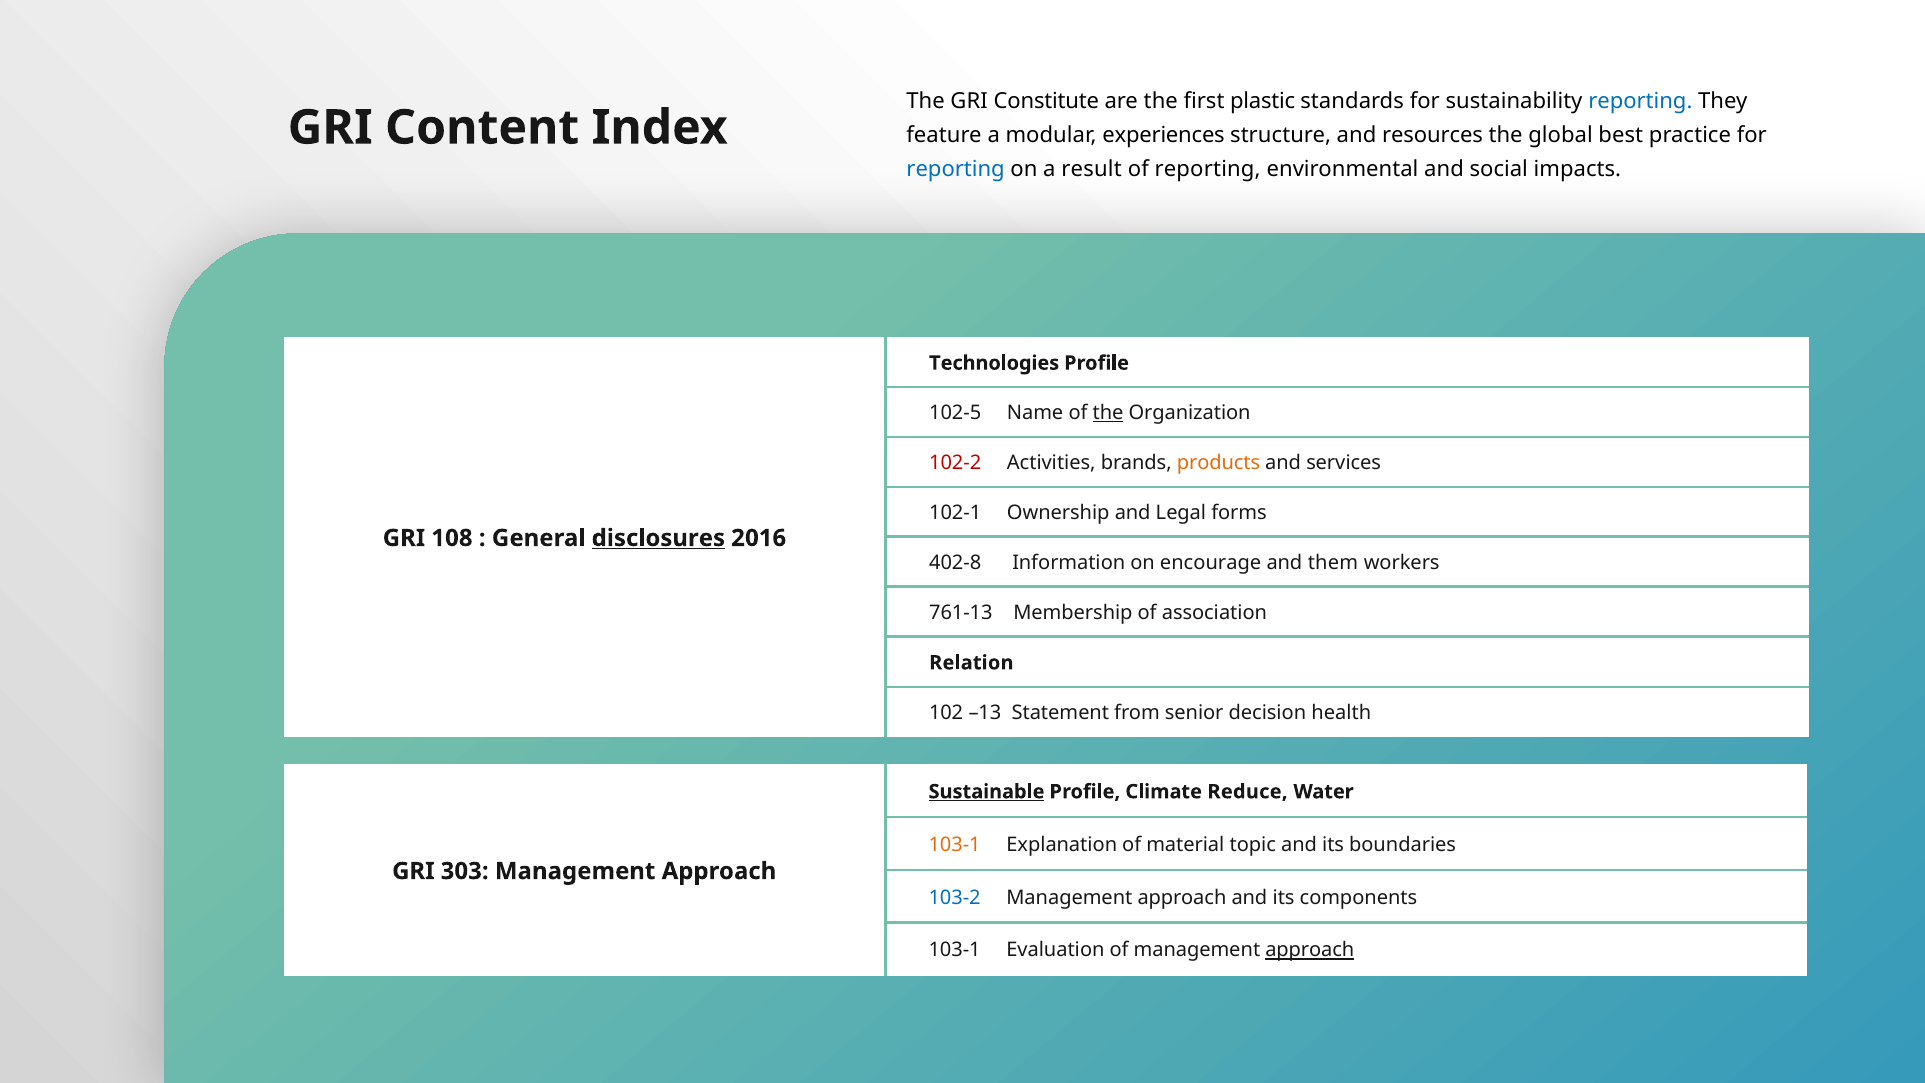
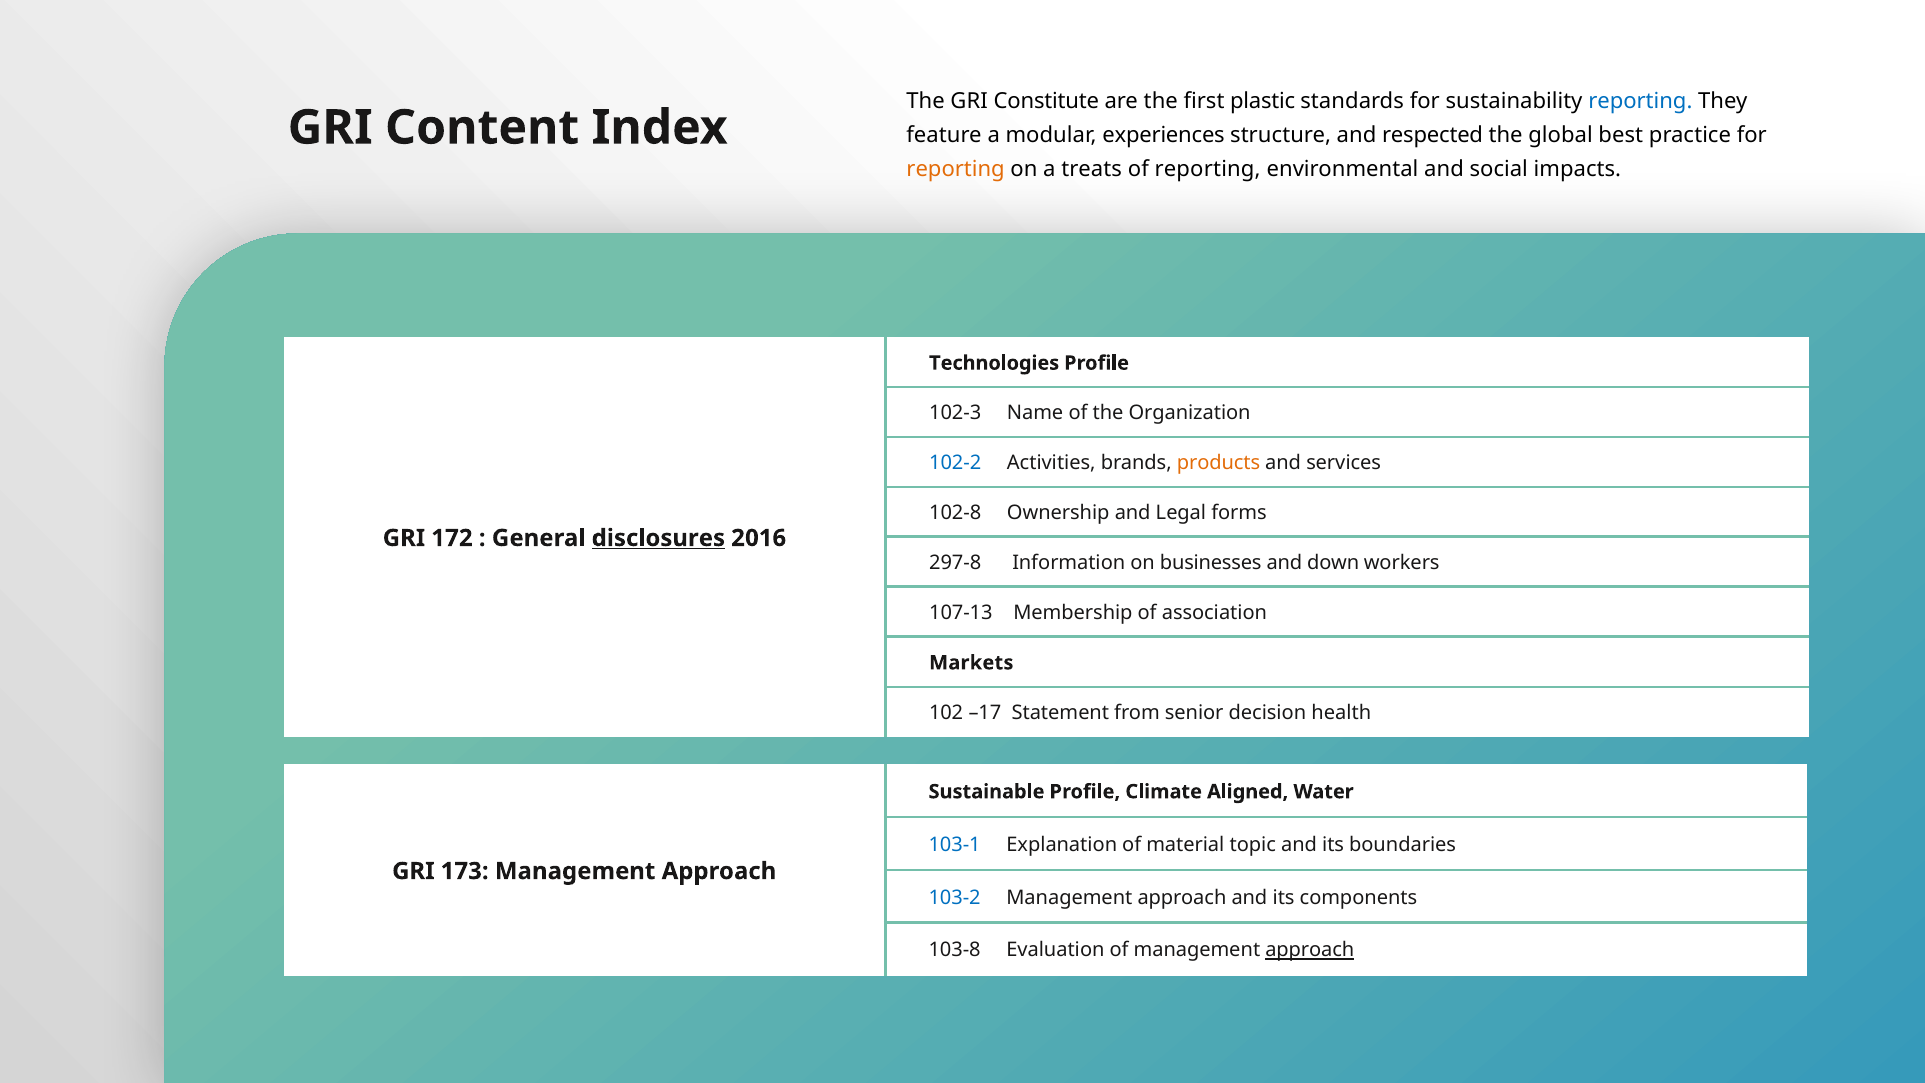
resources: resources -> respected
reporting at (956, 169) colour: blue -> orange
result: result -> treats
102-5: 102-5 -> 102-3
the at (1108, 413) underline: present -> none
102-2 colour: red -> blue
102-1: 102-1 -> 102-8
108: 108 -> 172
402-8: 402-8 -> 297-8
encourage: encourage -> businesses
them: them -> down
761-13: 761-13 -> 107-13
Relation: Relation -> Markets
–13: –13 -> –17
Sustainable underline: present -> none
Reduce: Reduce -> Aligned
103-1 at (955, 845) colour: orange -> blue
303: 303 -> 173
103-1 at (955, 950): 103-1 -> 103-8
